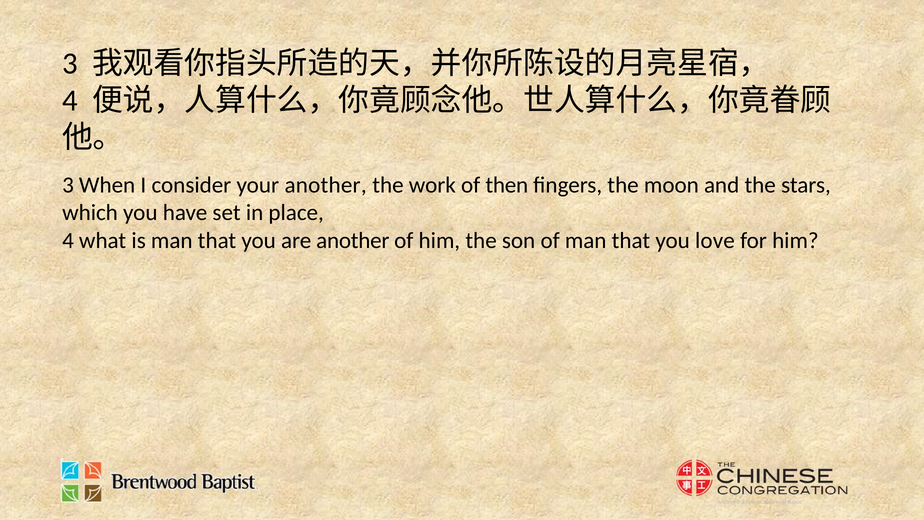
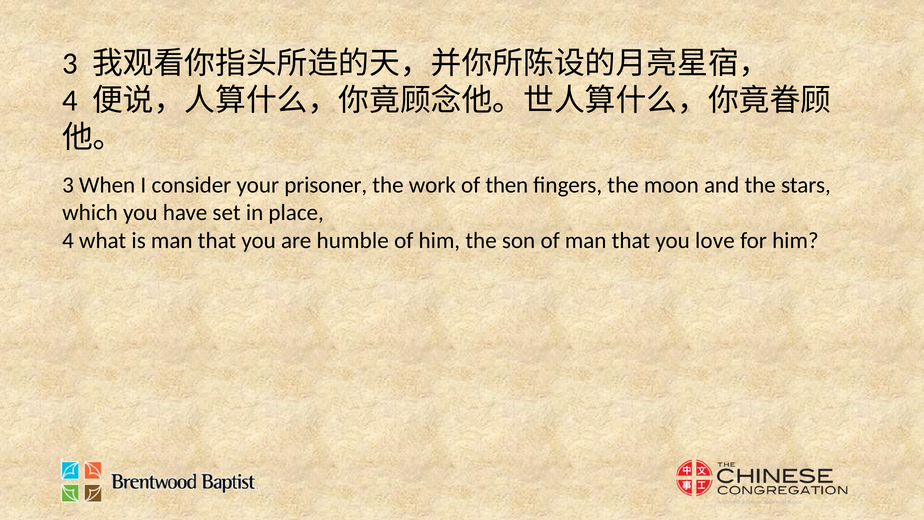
your another: another -> prisoner
are another: another -> humble
